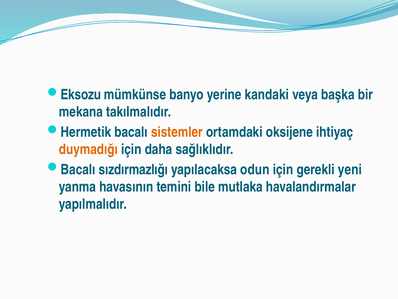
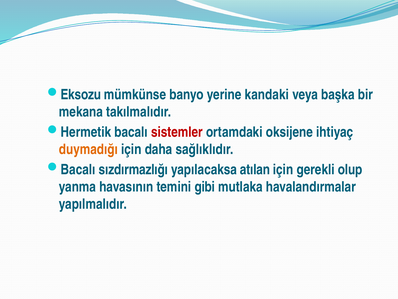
sistemler colour: orange -> red
odun: odun -> atılan
yeni: yeni -> olup
bile: bile -> gibi
